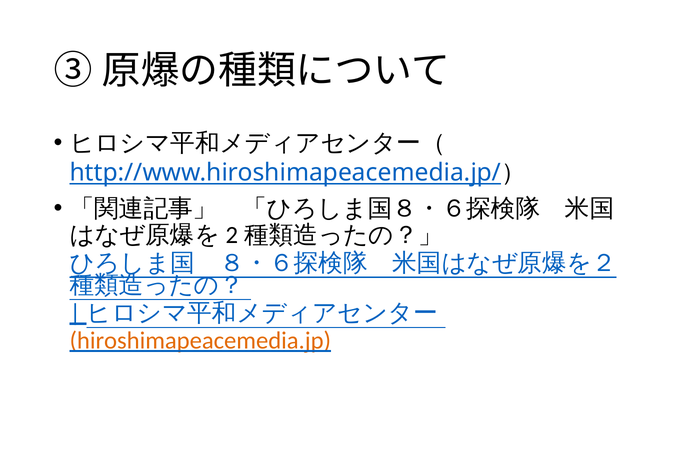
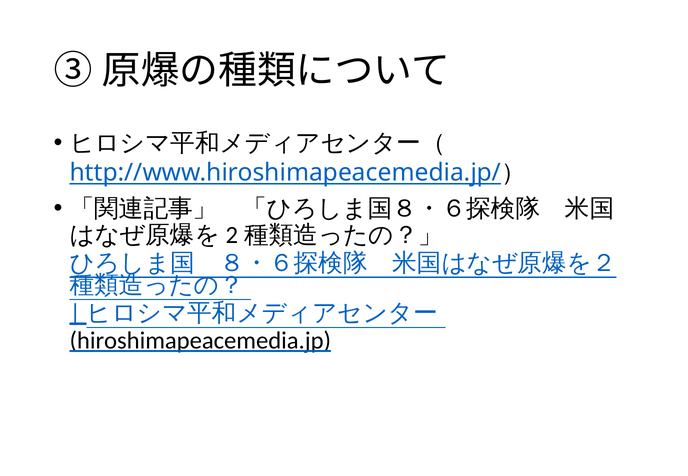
hiroshimapeacemedia.jp colour: orange -> black
